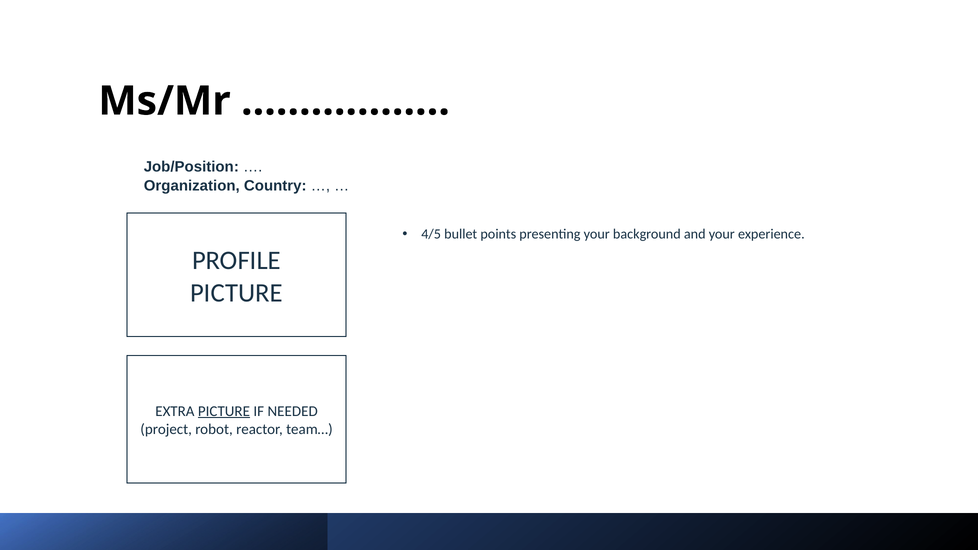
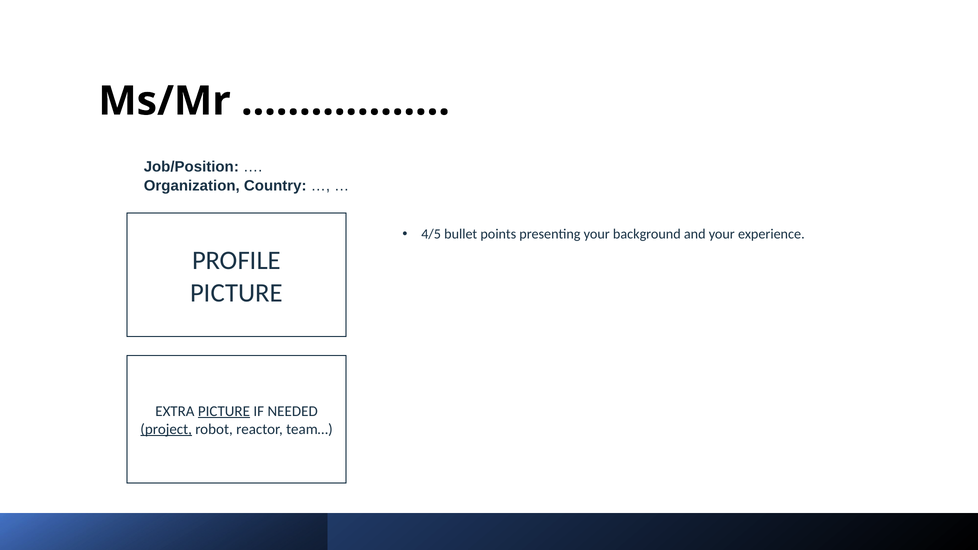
project underline: none -> present
